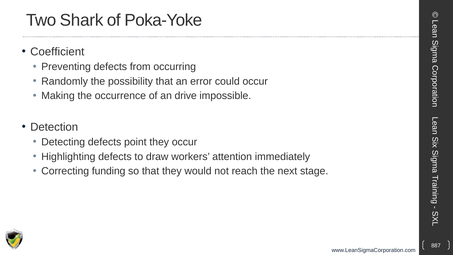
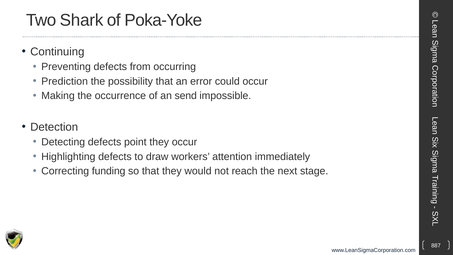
Coefficient: Coefficient -> Continuing
Randomly: Randomly -> Prediction
drive: drive -> send
